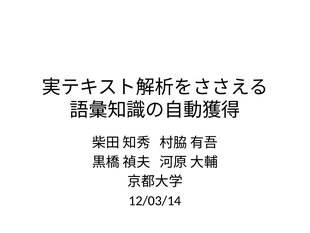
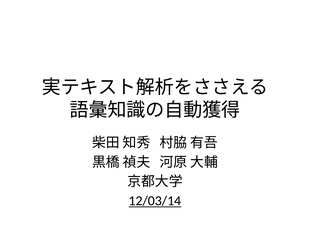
12/03/14 underline: none -> present
